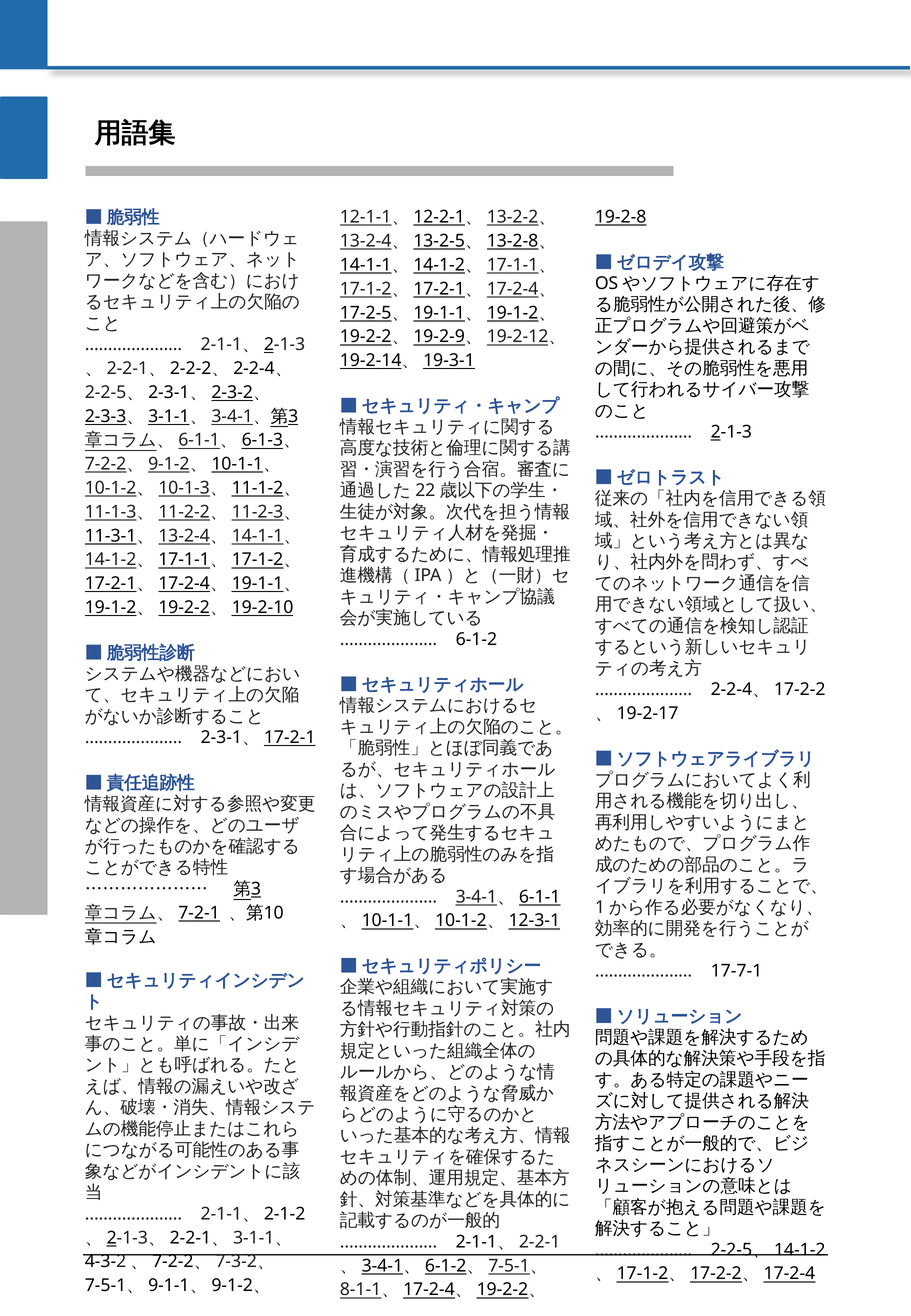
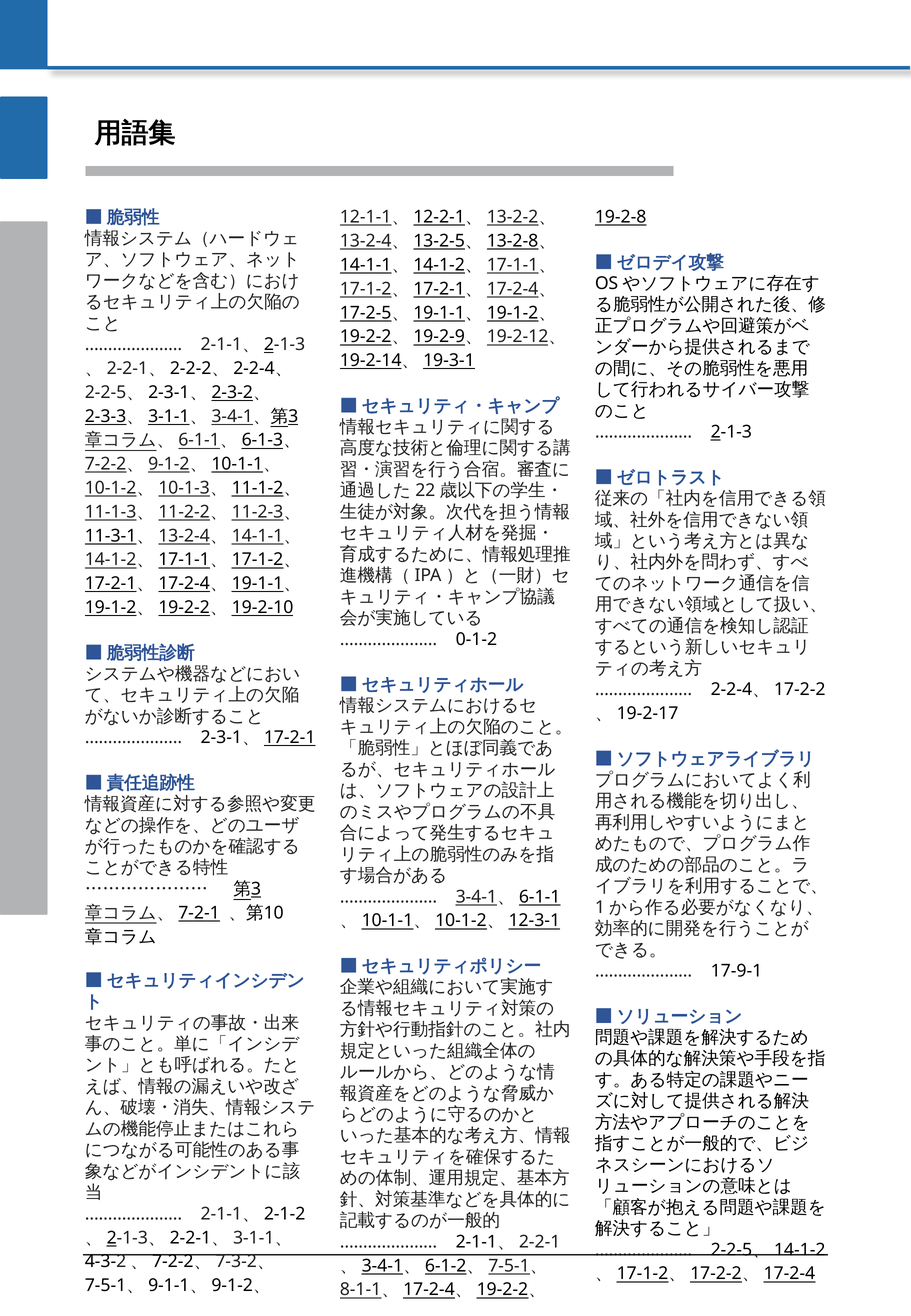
6-1-2: 6-1-2 -> 0-1-2
17-7-1: 17-7-1 -> 17-9-1
